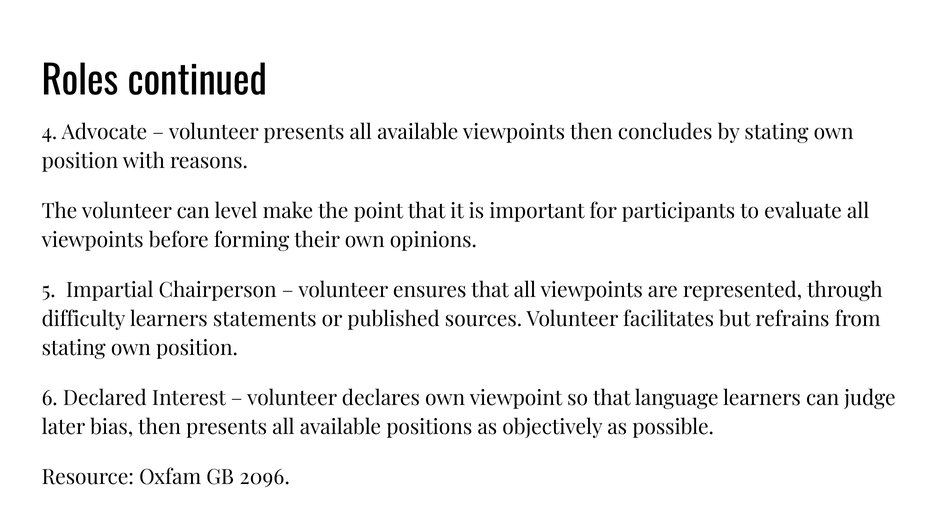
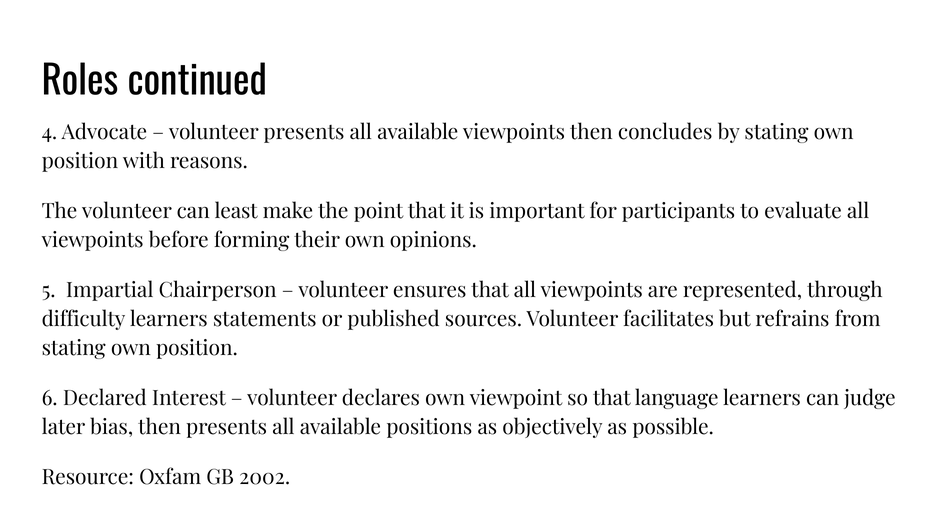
level: level -> least
2096: 2096 -> 2002
